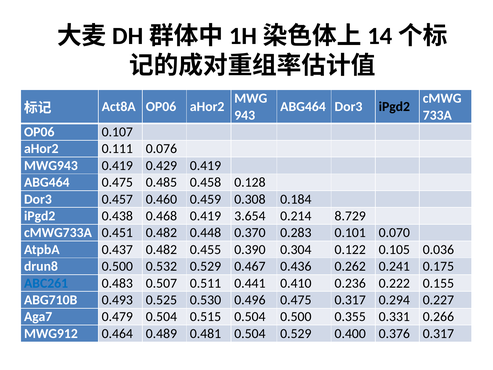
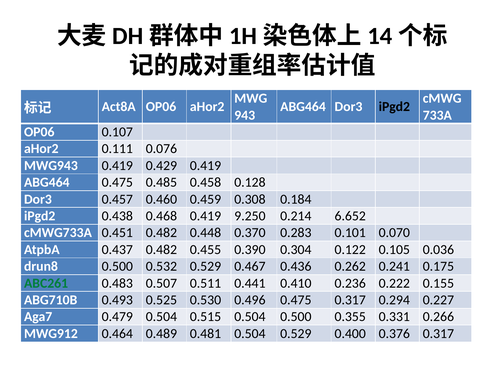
3.654: 3.654 -> 9.250
8.729: 8.729 -> 6.652
ABC261 colour: blue -> green
